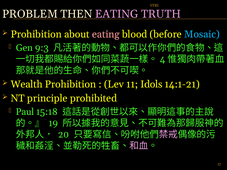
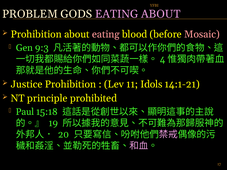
THEN: THEN -> GODS
EATING TRUTH: TRUTH -> ABOUT
Mosaic colour: light blue -> pink
Wealth: Wealth -> Justice
